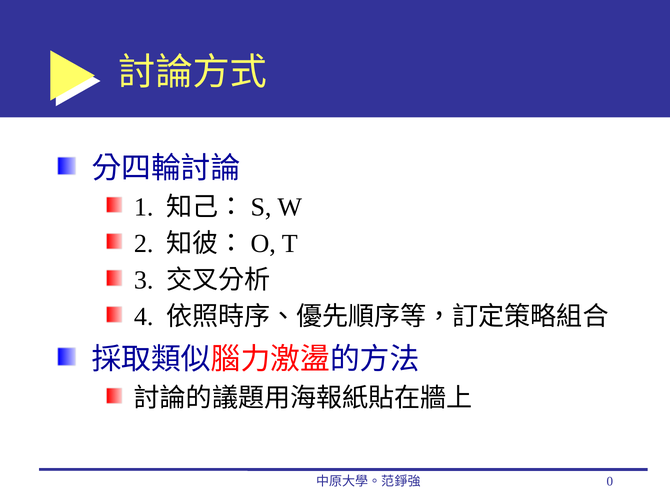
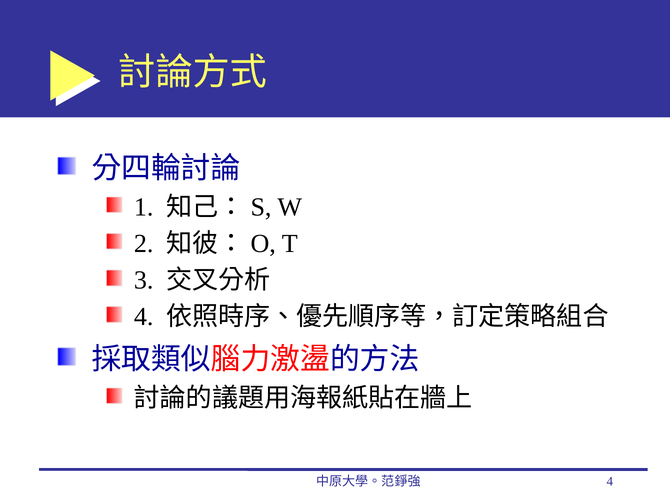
0 at (610, 481): 0 -> 4
